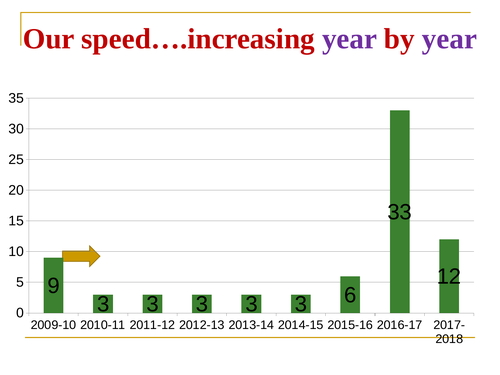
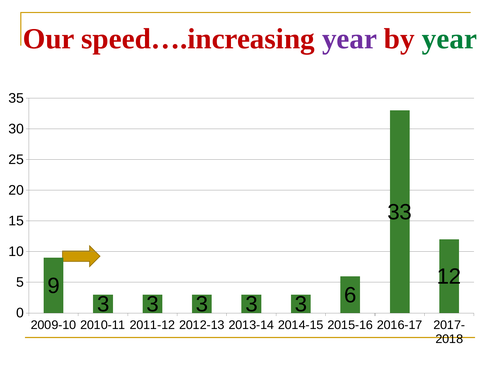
year at (449, 39) colour: purple -> green
